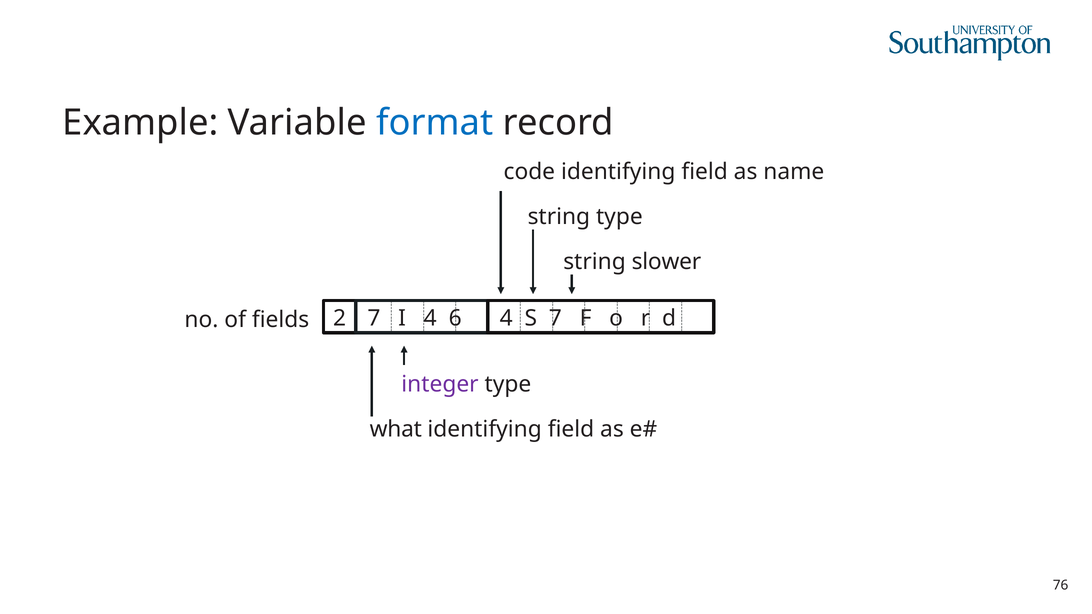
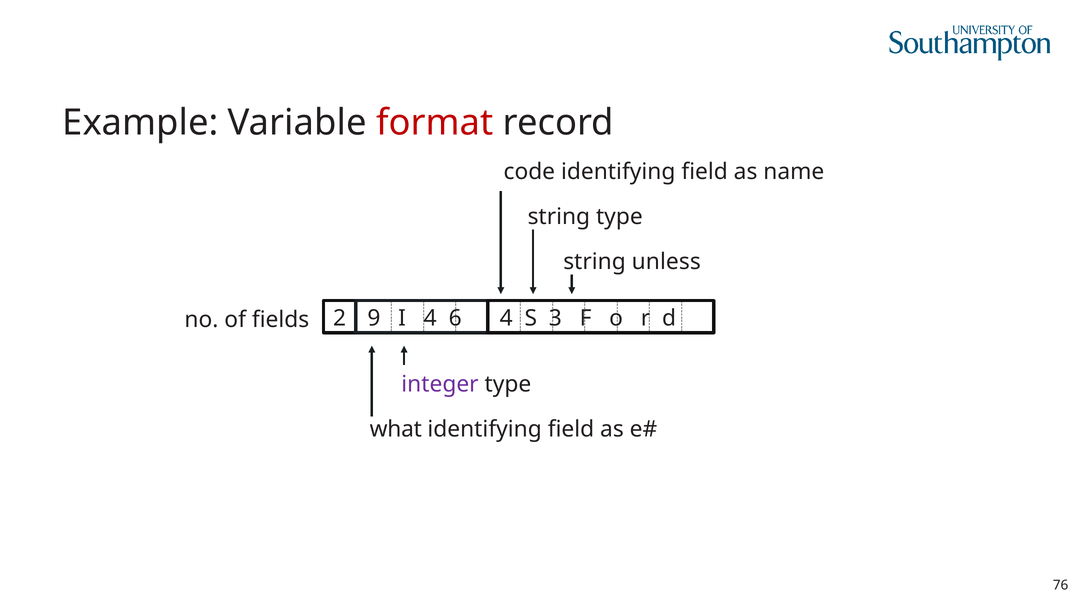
format colour: blue -> red
slower: slower -> unless
2 7: 7 -> 9
S 7: 7 -> 3
